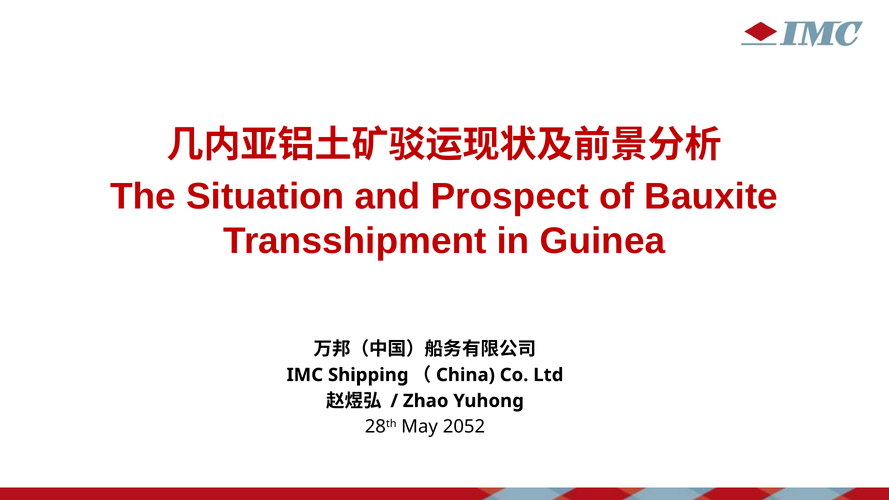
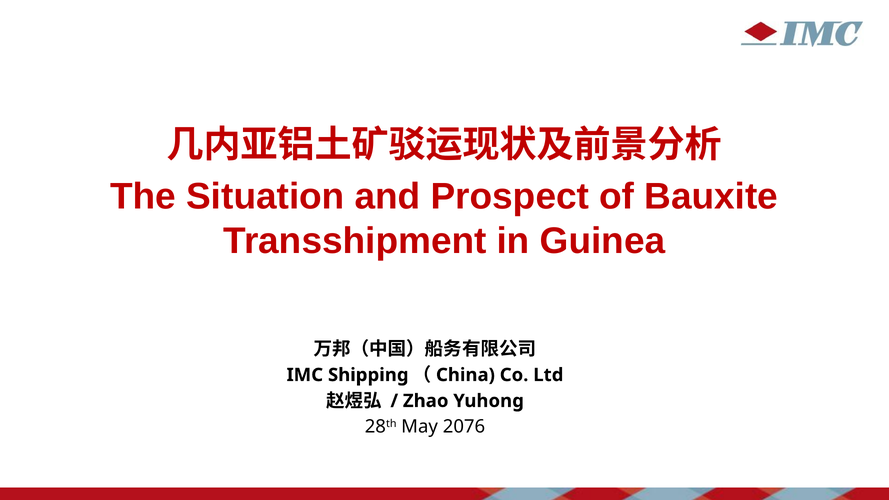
2052: 2052 -> 2076
